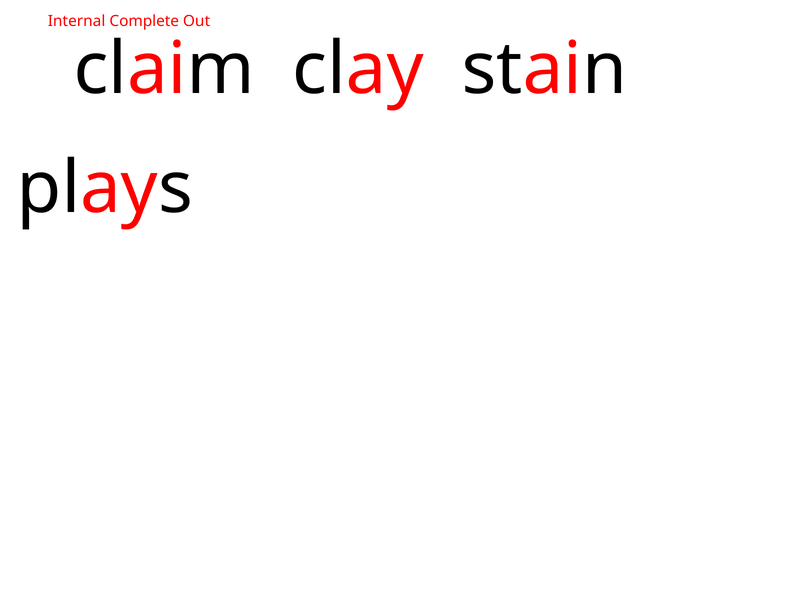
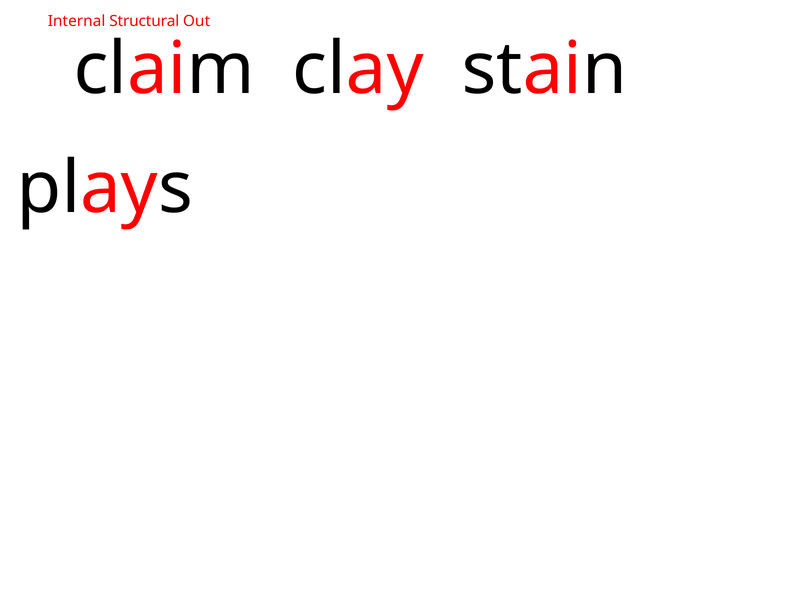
Complete: Complete -> Structural
